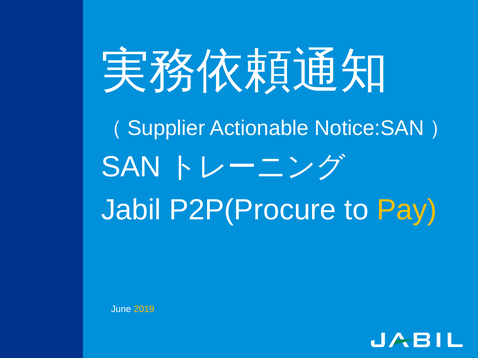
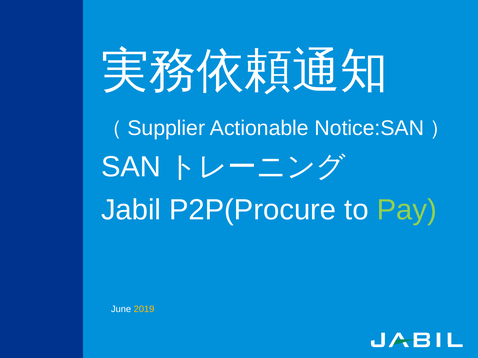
Pay colour: yellow -> light green
